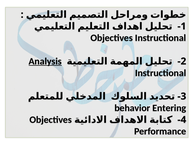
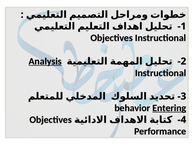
Entering underline: none -> present
